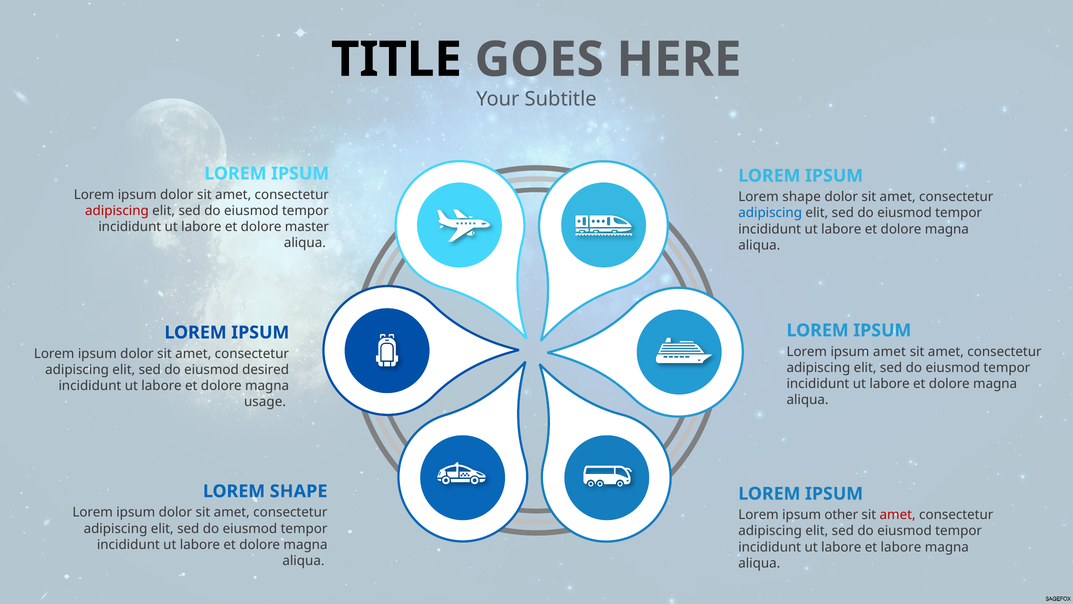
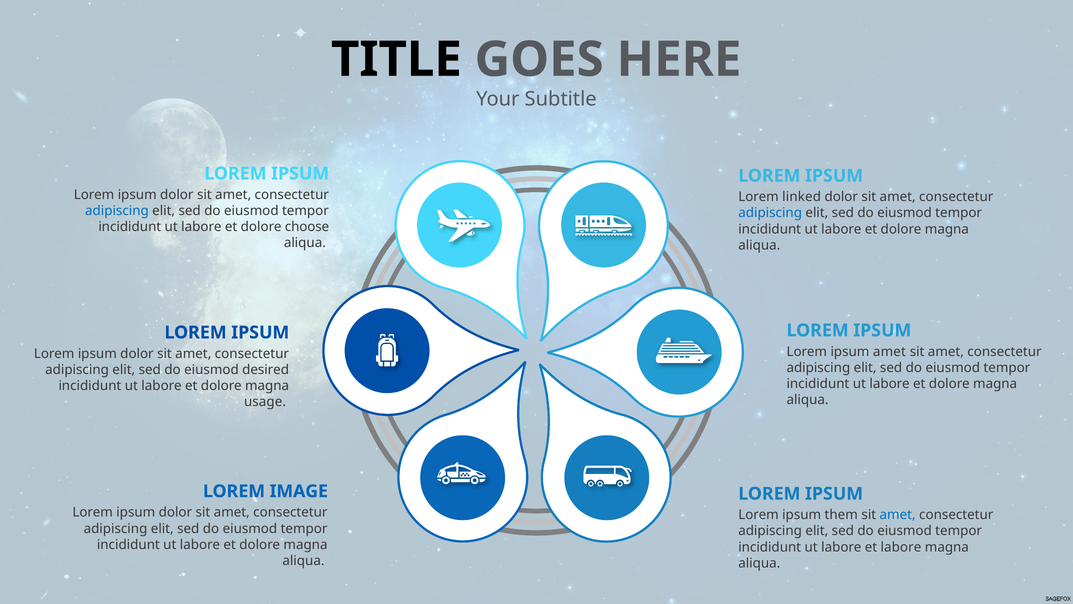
shape at (802, 197): shape -> linked
adipiscing at (117, 211) colour: red -> blue
master: master -> choose
SHAPE at (299, 491): SHAPE -> IMAGE
other: other -> them
amet at (898, 515) colour: red -> blue
